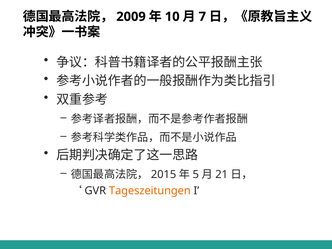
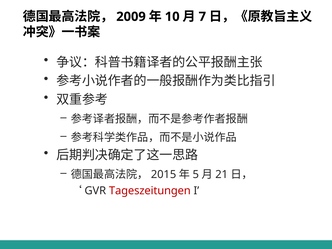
Tageszeitungen colour: orange -> red
